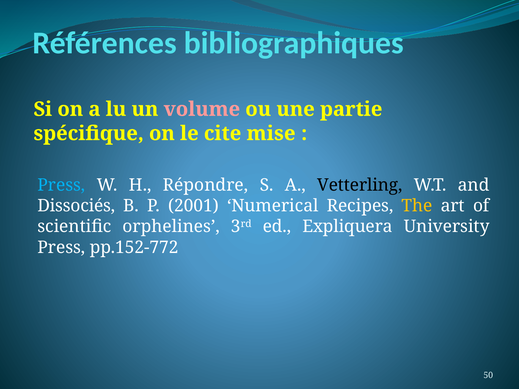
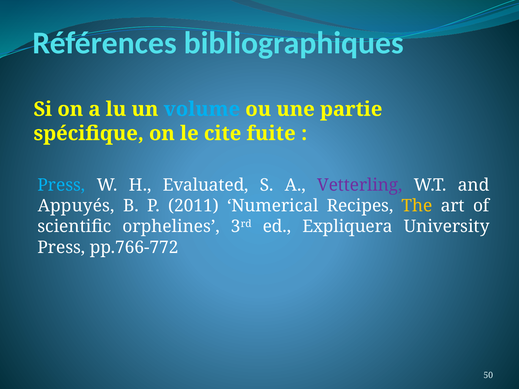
volume colour: pink -> light blue
mise: mise -> fuite
Répondre: Répondre -> Evaluated
Vetterling colour: black -> purple
Dissociés: Dissociés -> Appuyés
2001: 2001 -> 2011
pp.152-772: pp.152-772 -> pp.766-772
